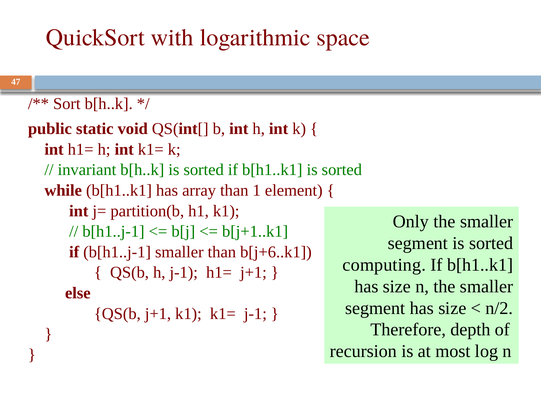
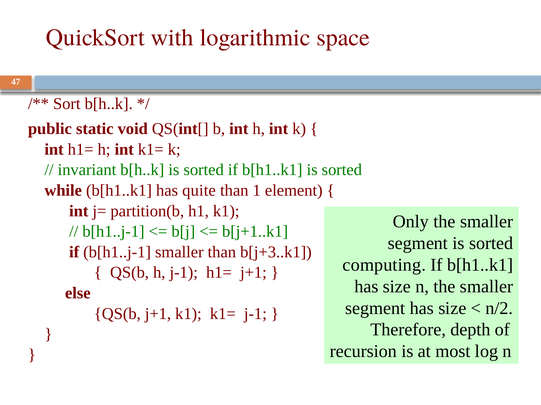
array: array -> quite
b[j+6..k1: b[j+6..k1 -> b[j+3..k1
